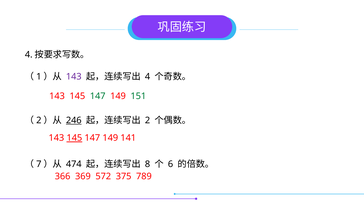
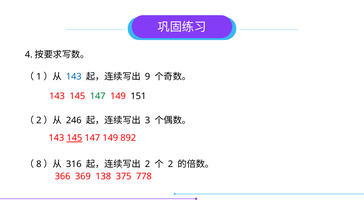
143 at (74, 76) colour: purple -> blue
4 at (148, 76): 4 -> 9
151 colour: green -> black
246 underline: present -> none
2 at (148, 120): 2 -> 3
141: 141 -> 892
7: 7 -> 8
474: 474 -> 316
8 at (148, 164): 8 -> 2
6 at (171, 164): 6 -> 2
572: 572 -> 138
789: 789 -> 778
